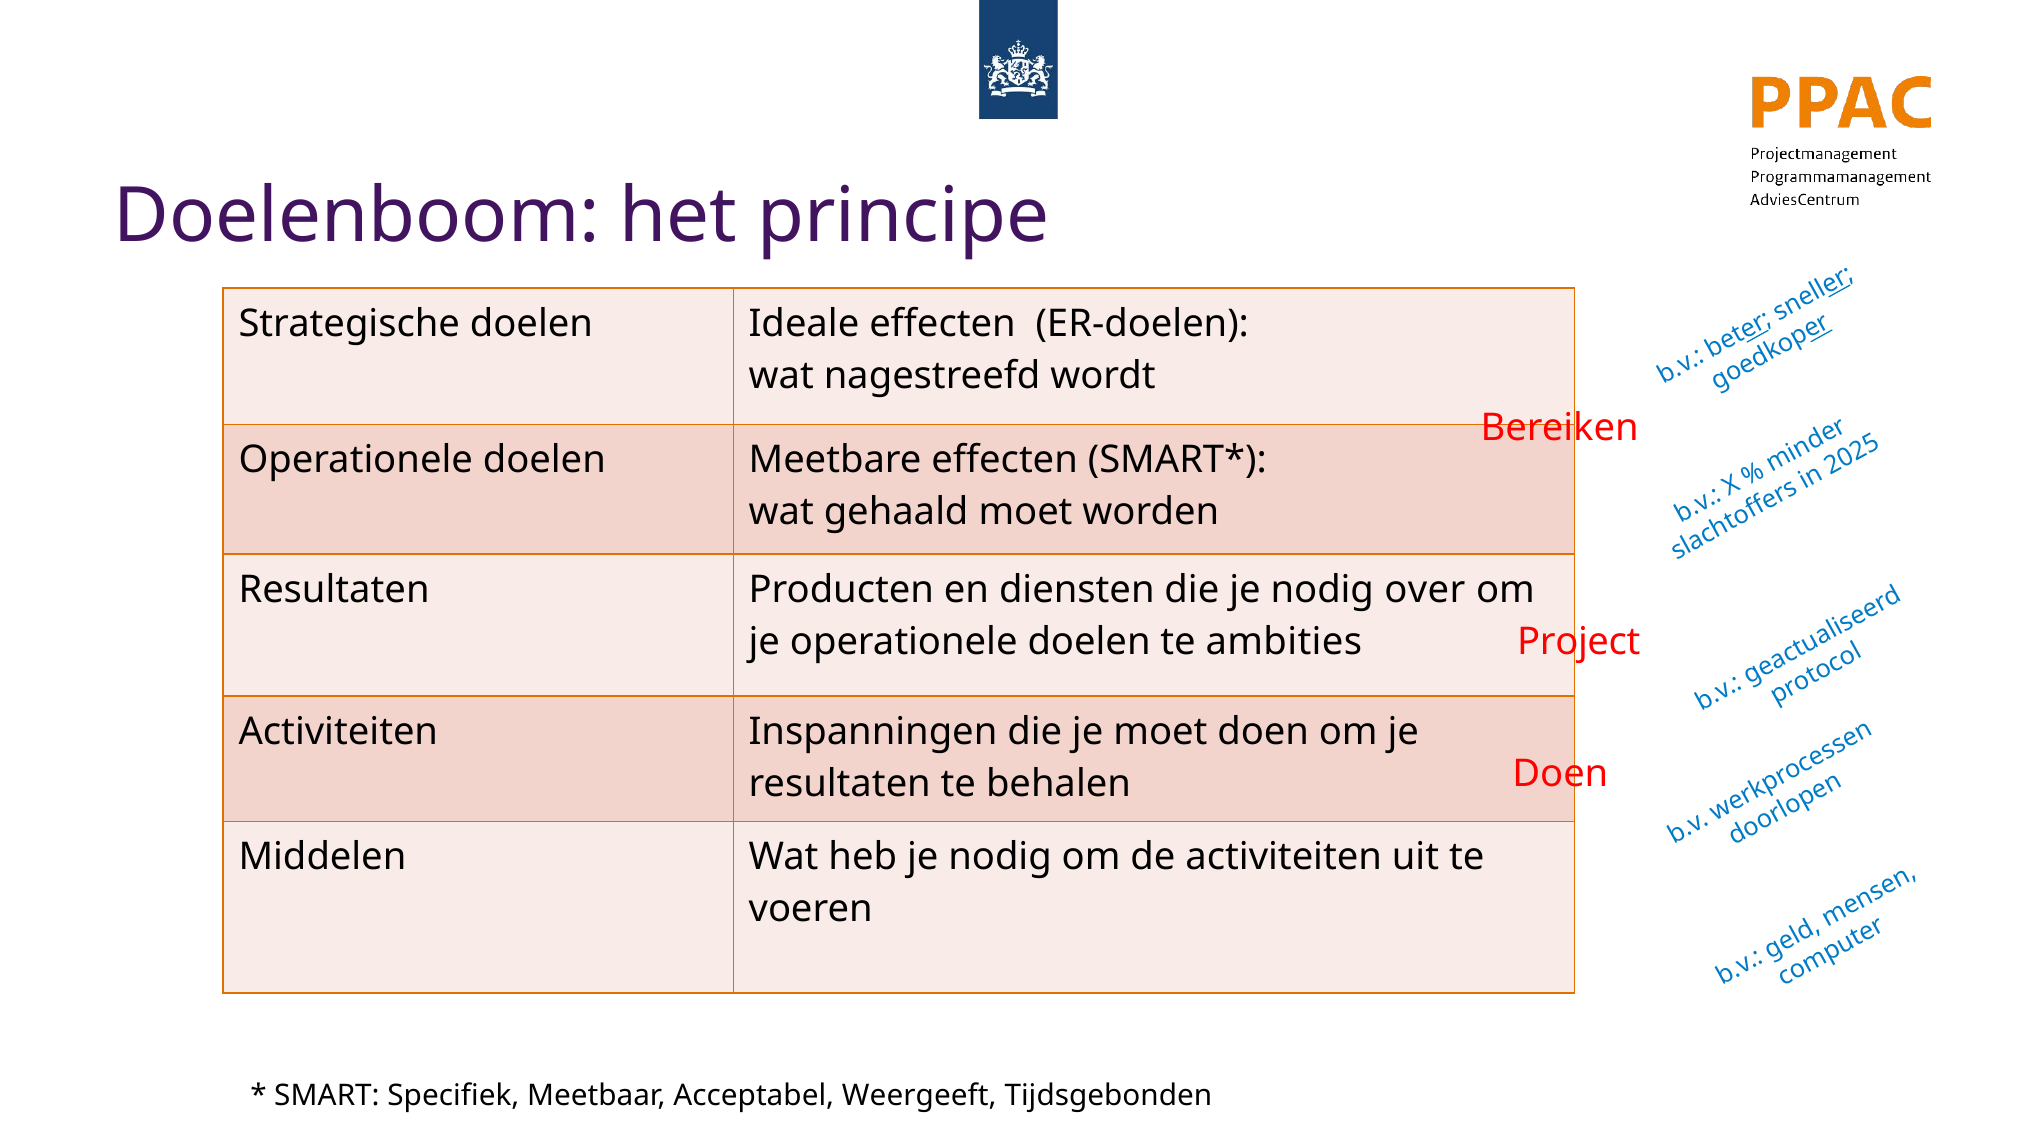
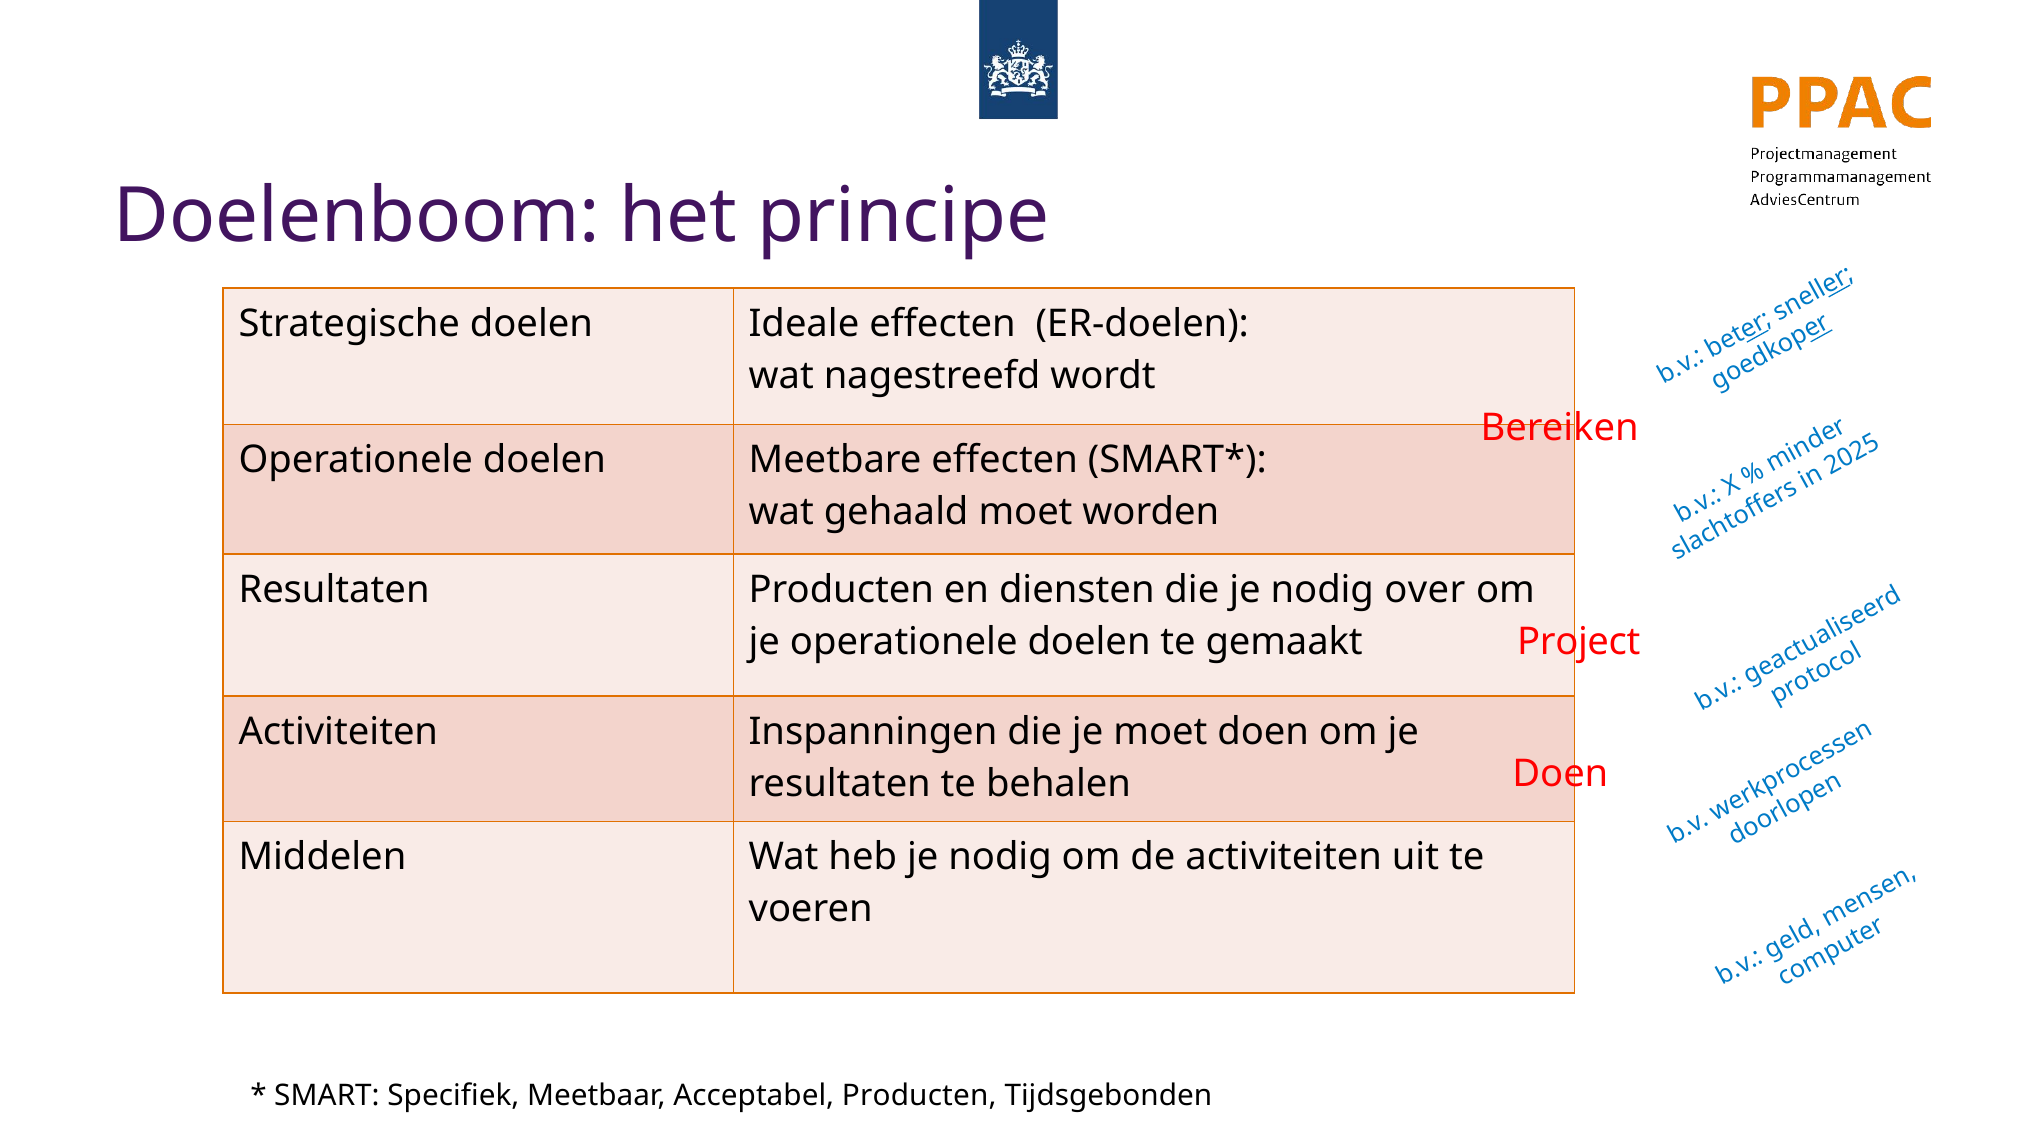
ambities: ambities -> gemaakt
Acceptabel Weergeeft: Weergeeft -> Producten
